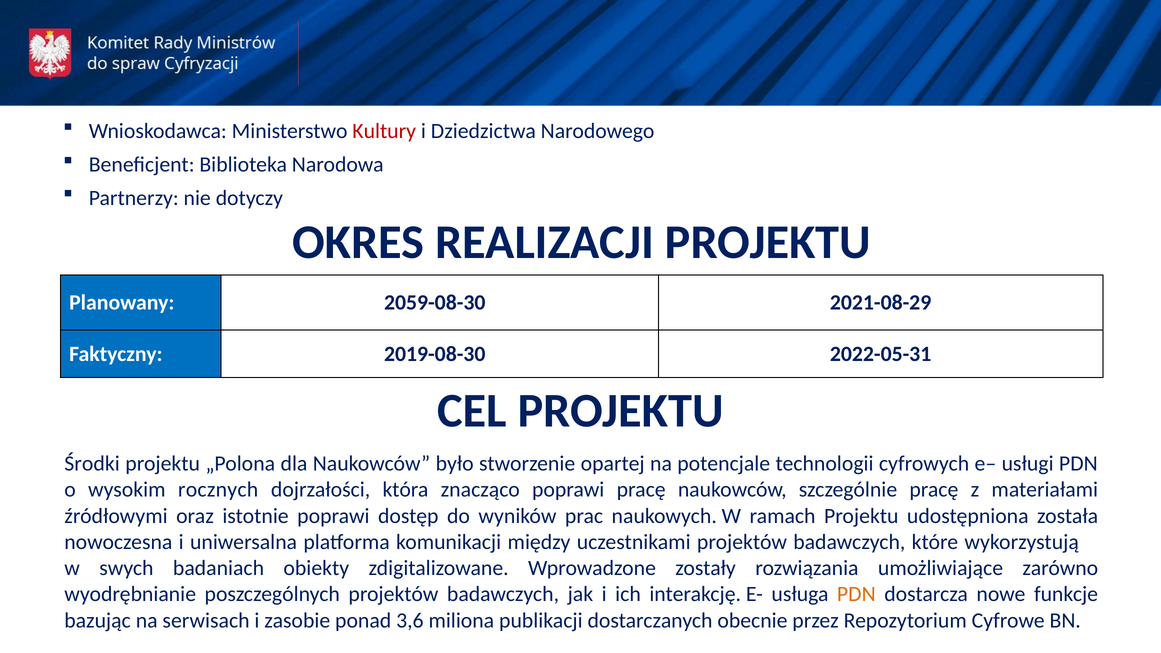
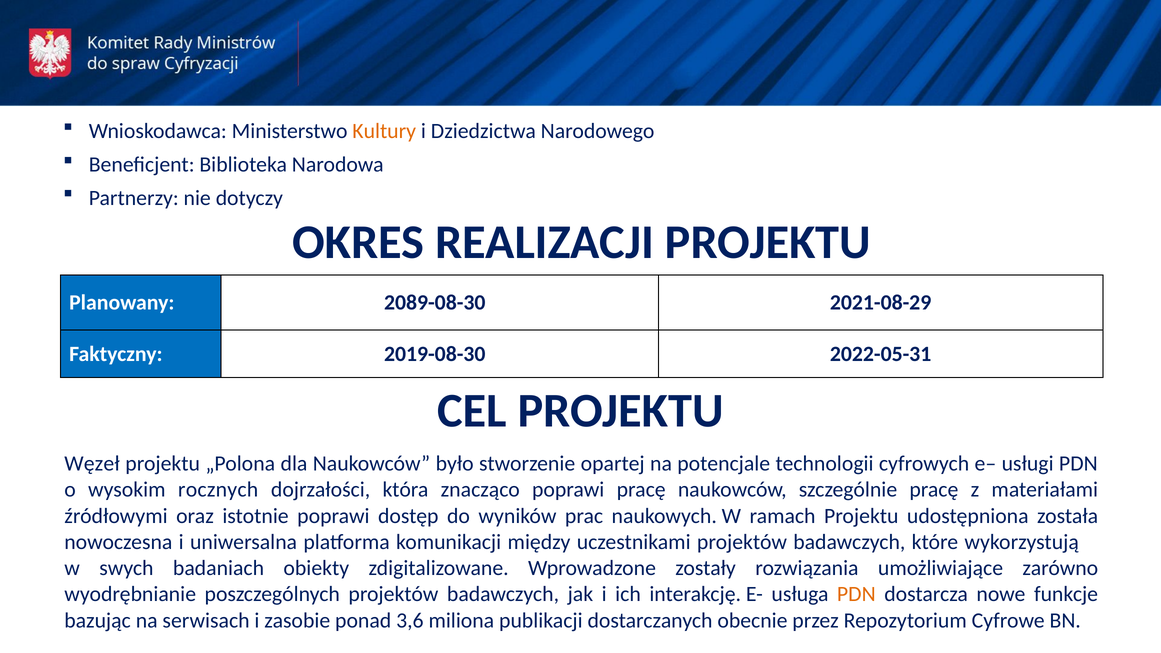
Kultury colour: red -> orange
2059-08-30: 2059-08-30 -> 2089-08-30
Środki: Środki -> Węzeł
